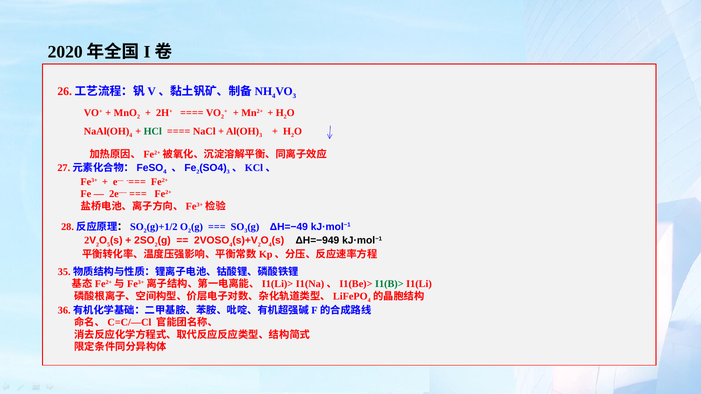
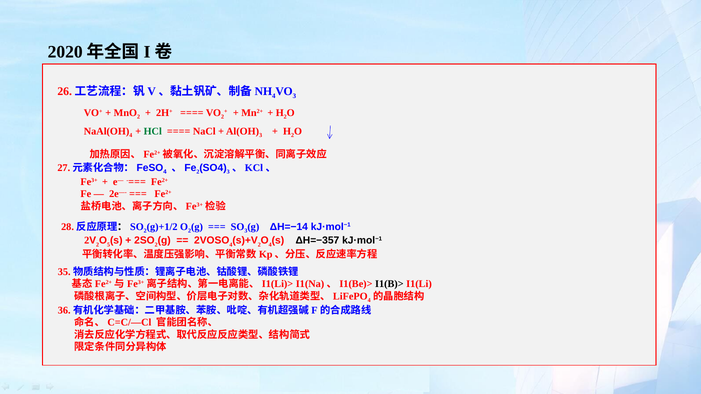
ΔH=−49: ΔH=−49 -> ΔH=−14
ΔH=−949: ΔH=−949 -> ΔH=−357
I1(B)> colour: green -> black
